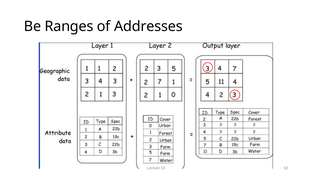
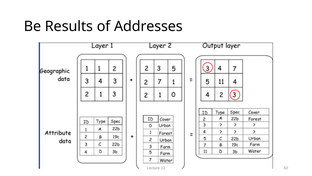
Ranges: Ranges -> Results
